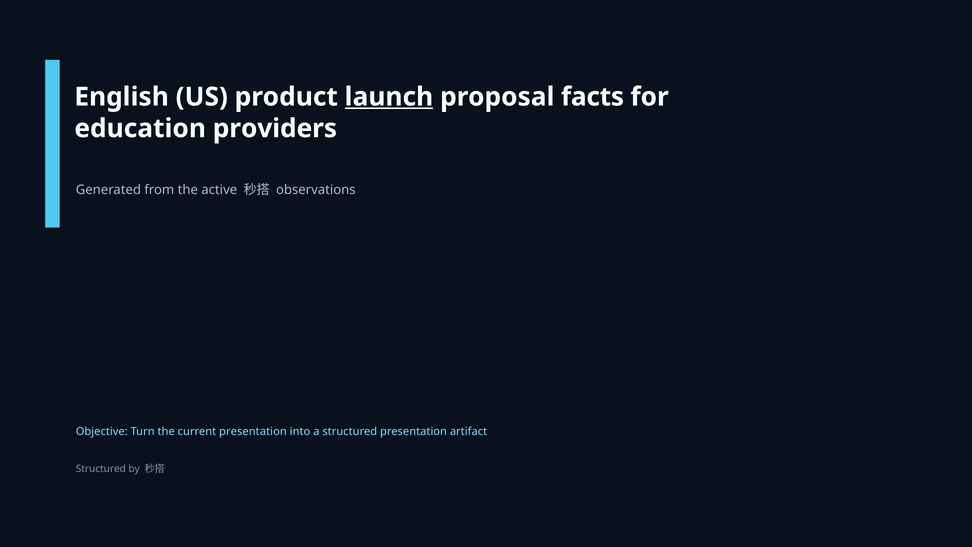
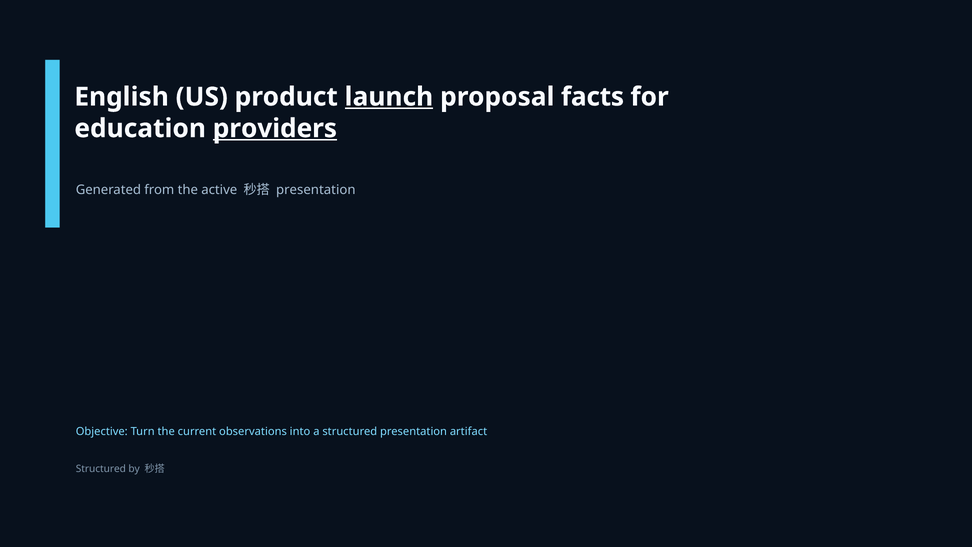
providers underline: none -> present
observations at (316, 190): observations -> presentation
current presentation: presentation -> observations
